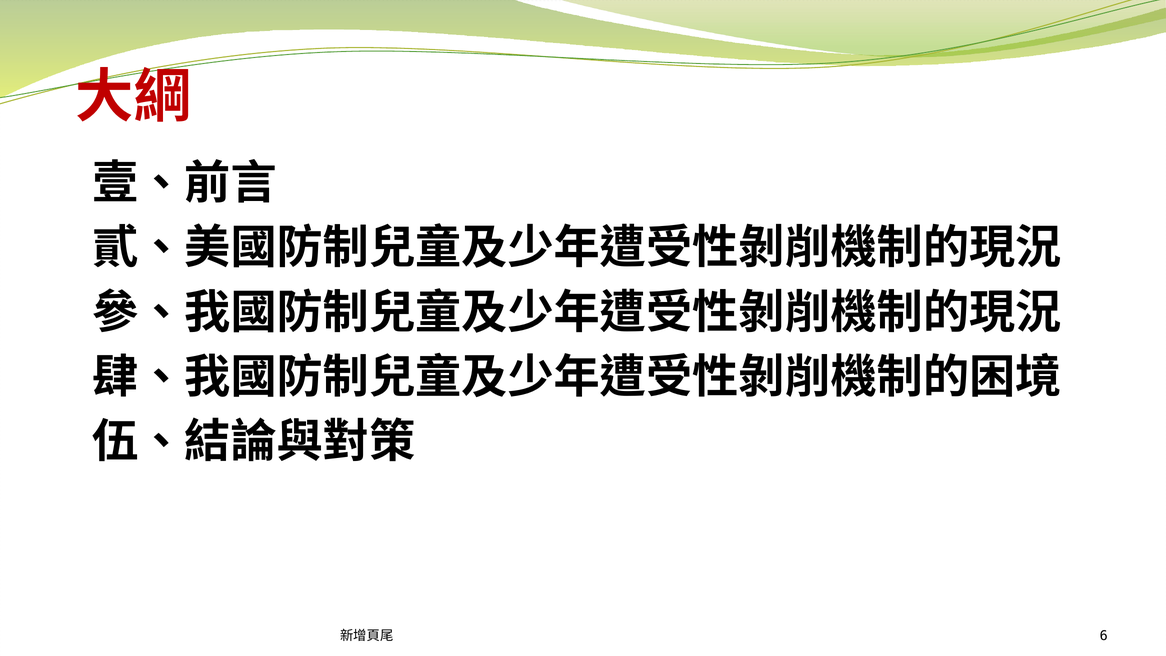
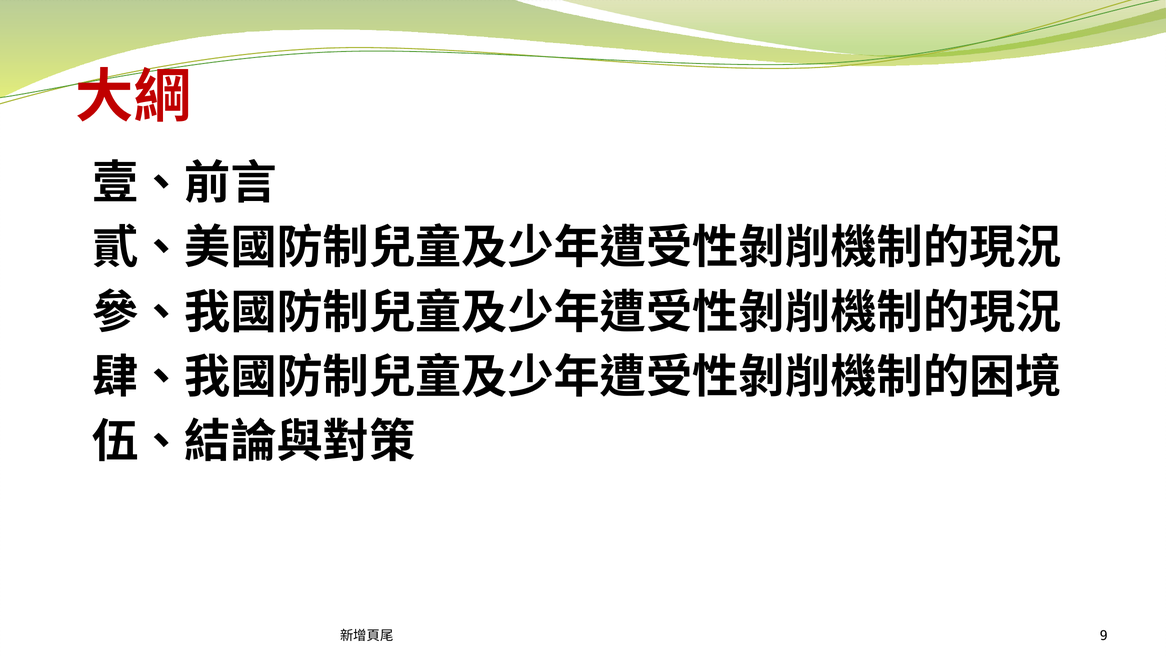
6: 6 -> 9
